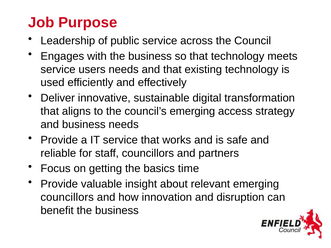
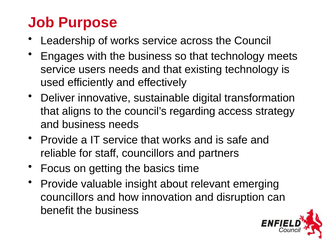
of public: public -> works
council’s emerging: emerging -> regarding
